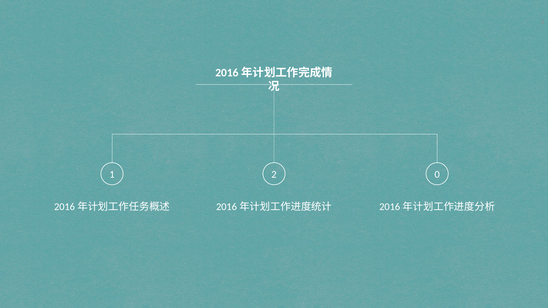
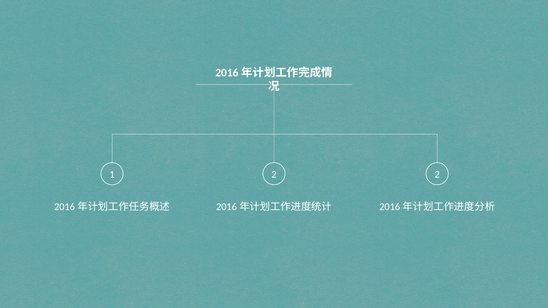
2 0: 0 -> 2
